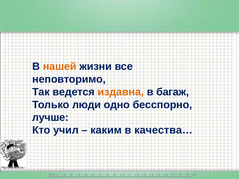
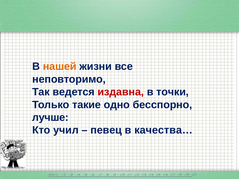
издавна colour: orange -> red
багаж: багаж -> точки
люди: люди -> такие
каким: каким -> певец
